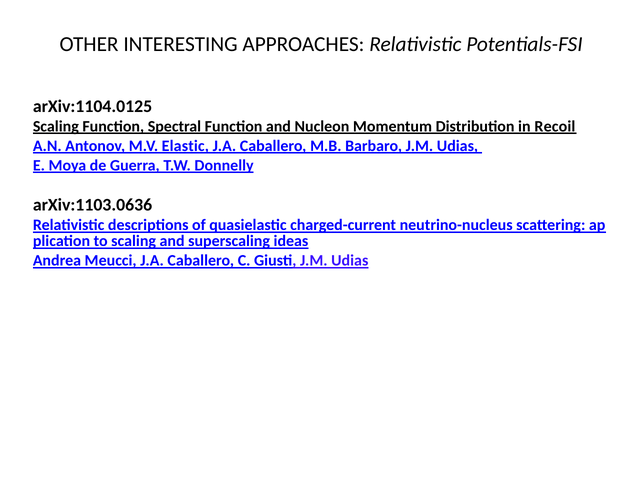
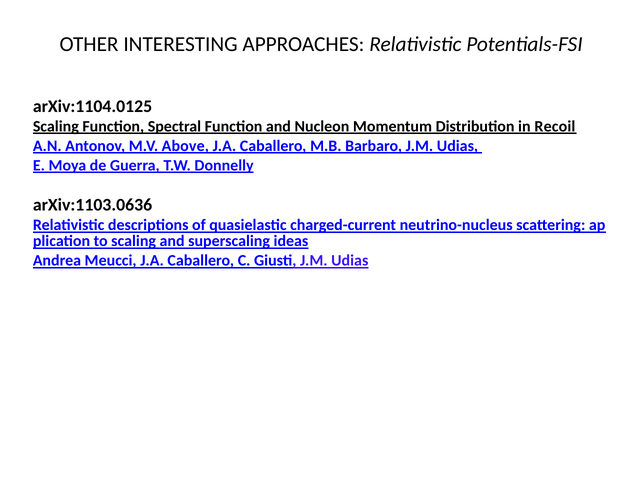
Elastic: Elastic -> Above
